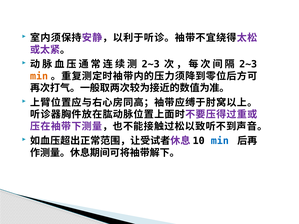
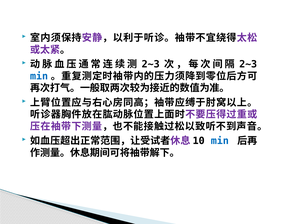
min at (39, 76) colour: orange -> blue
